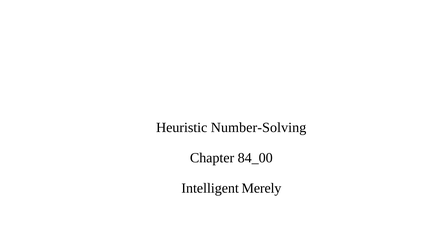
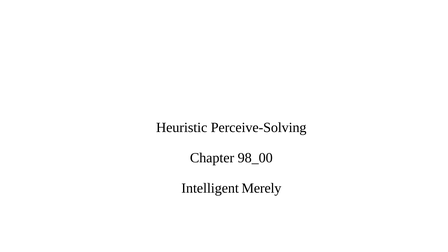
Number-Solving: Number-Solving -> Perceive-Solving
84_00: 84_00 -> 98_00
